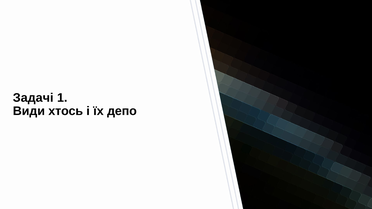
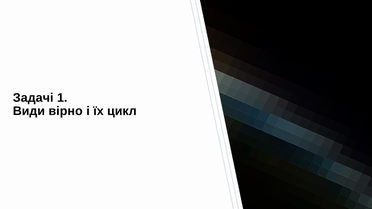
хтось: хтось -> вірно
депо: депо -> цикл
